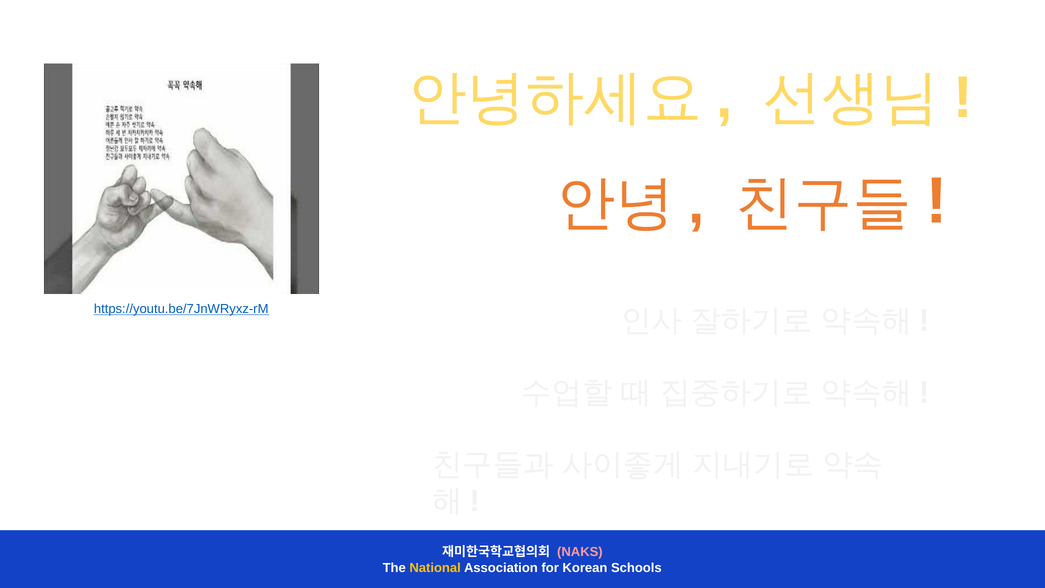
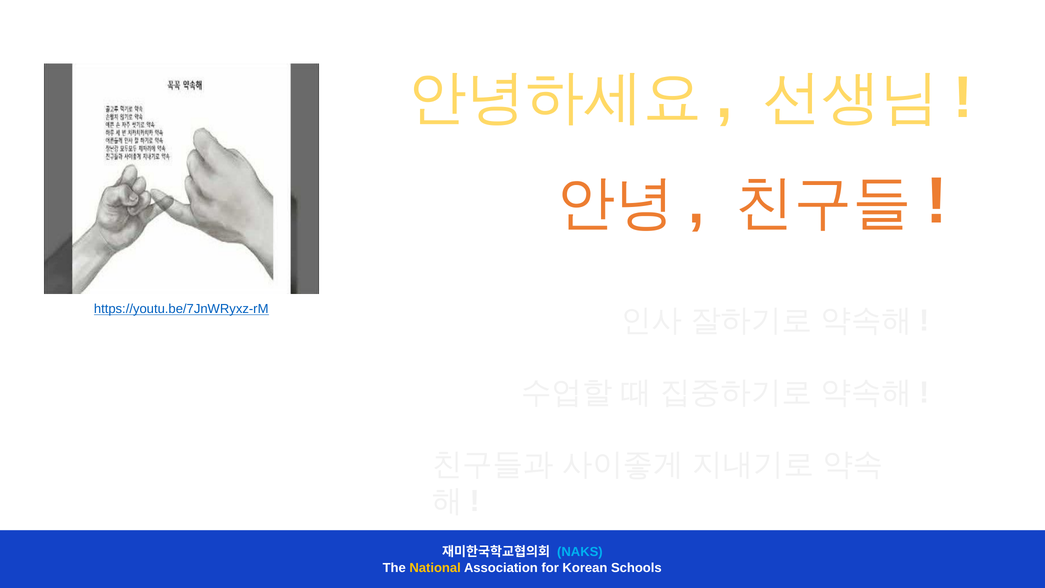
NAKS colour: pink -> light blue
